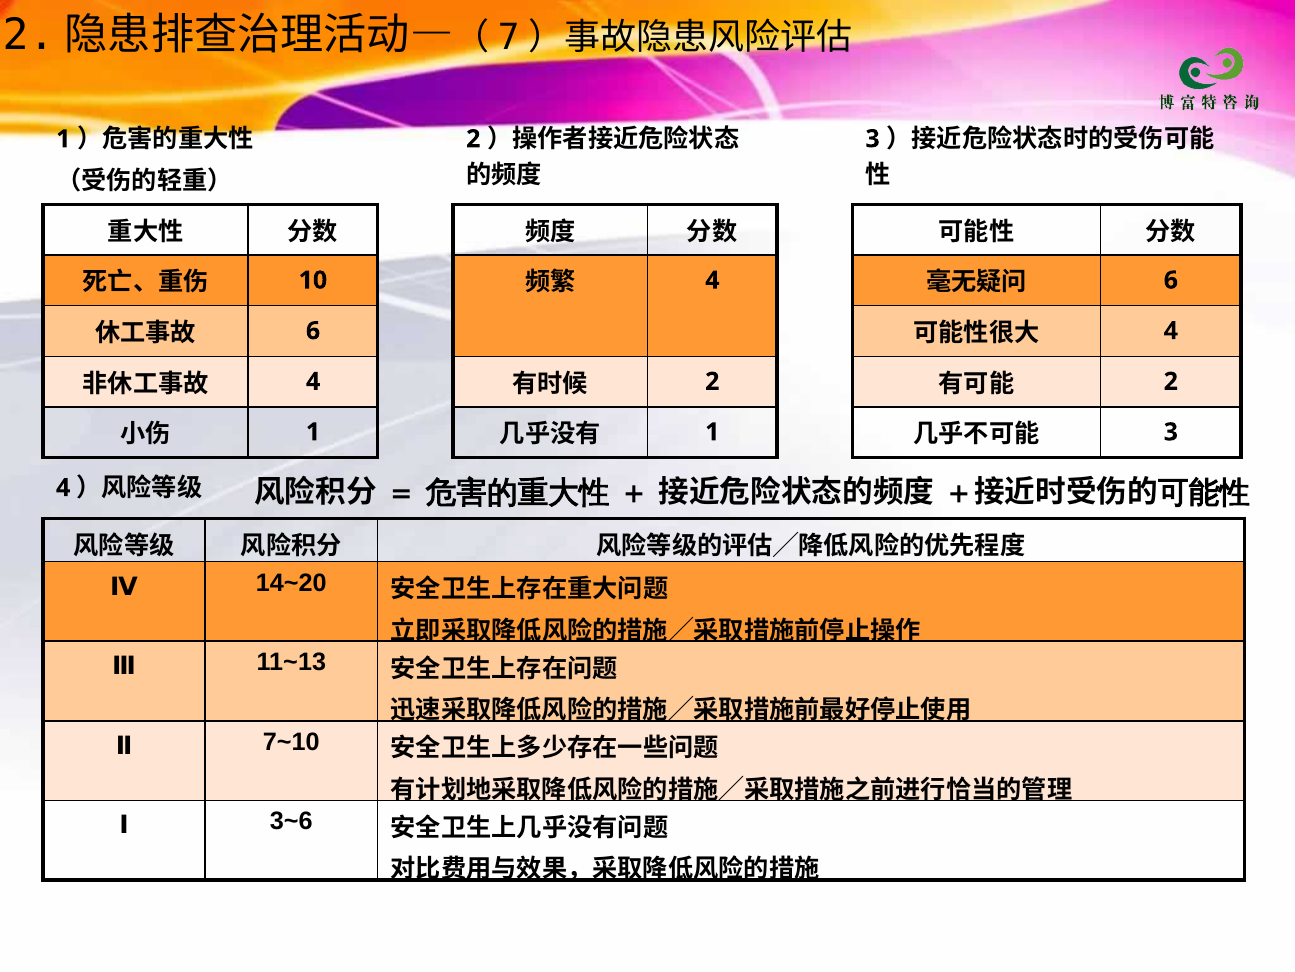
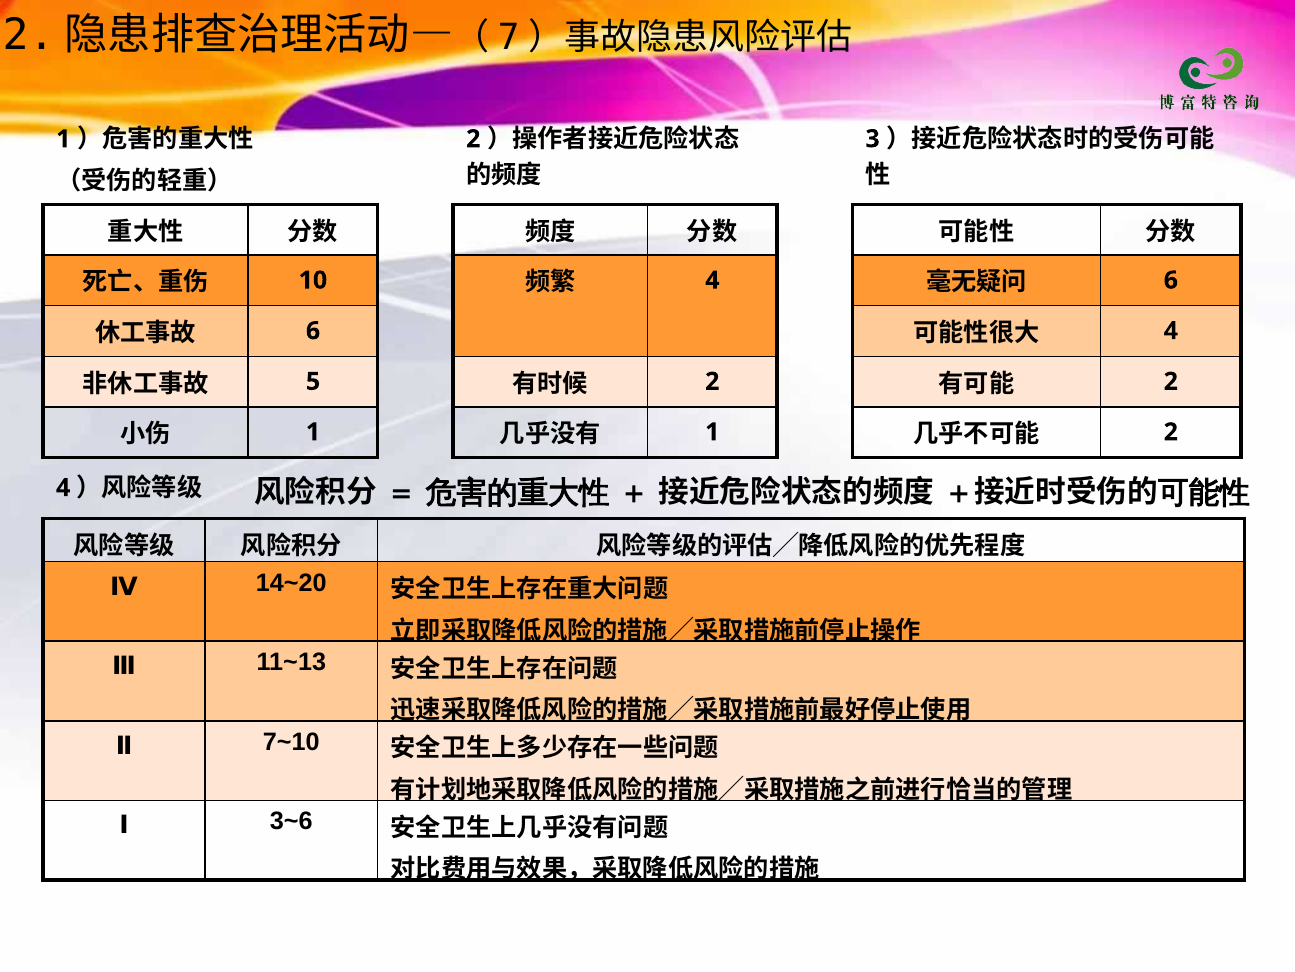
4 at (313, 381): 4 -> 5
3 at (1171, 432): 3 -> 2
